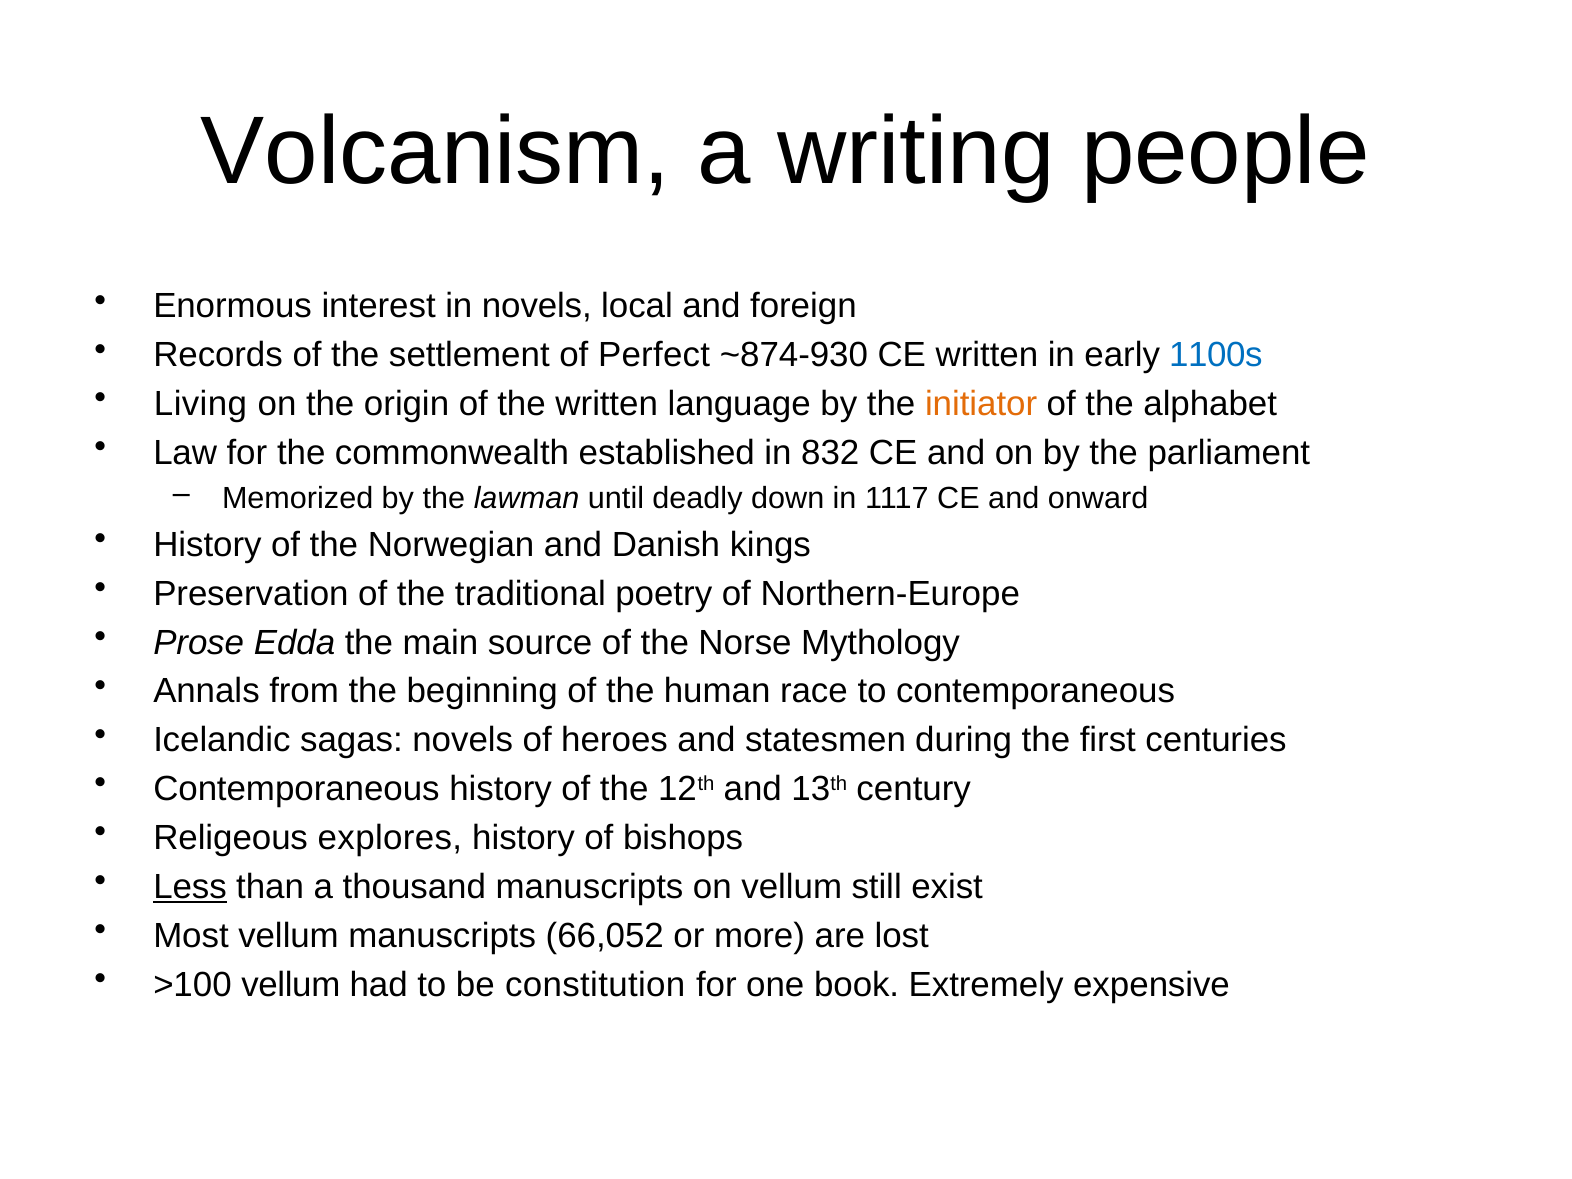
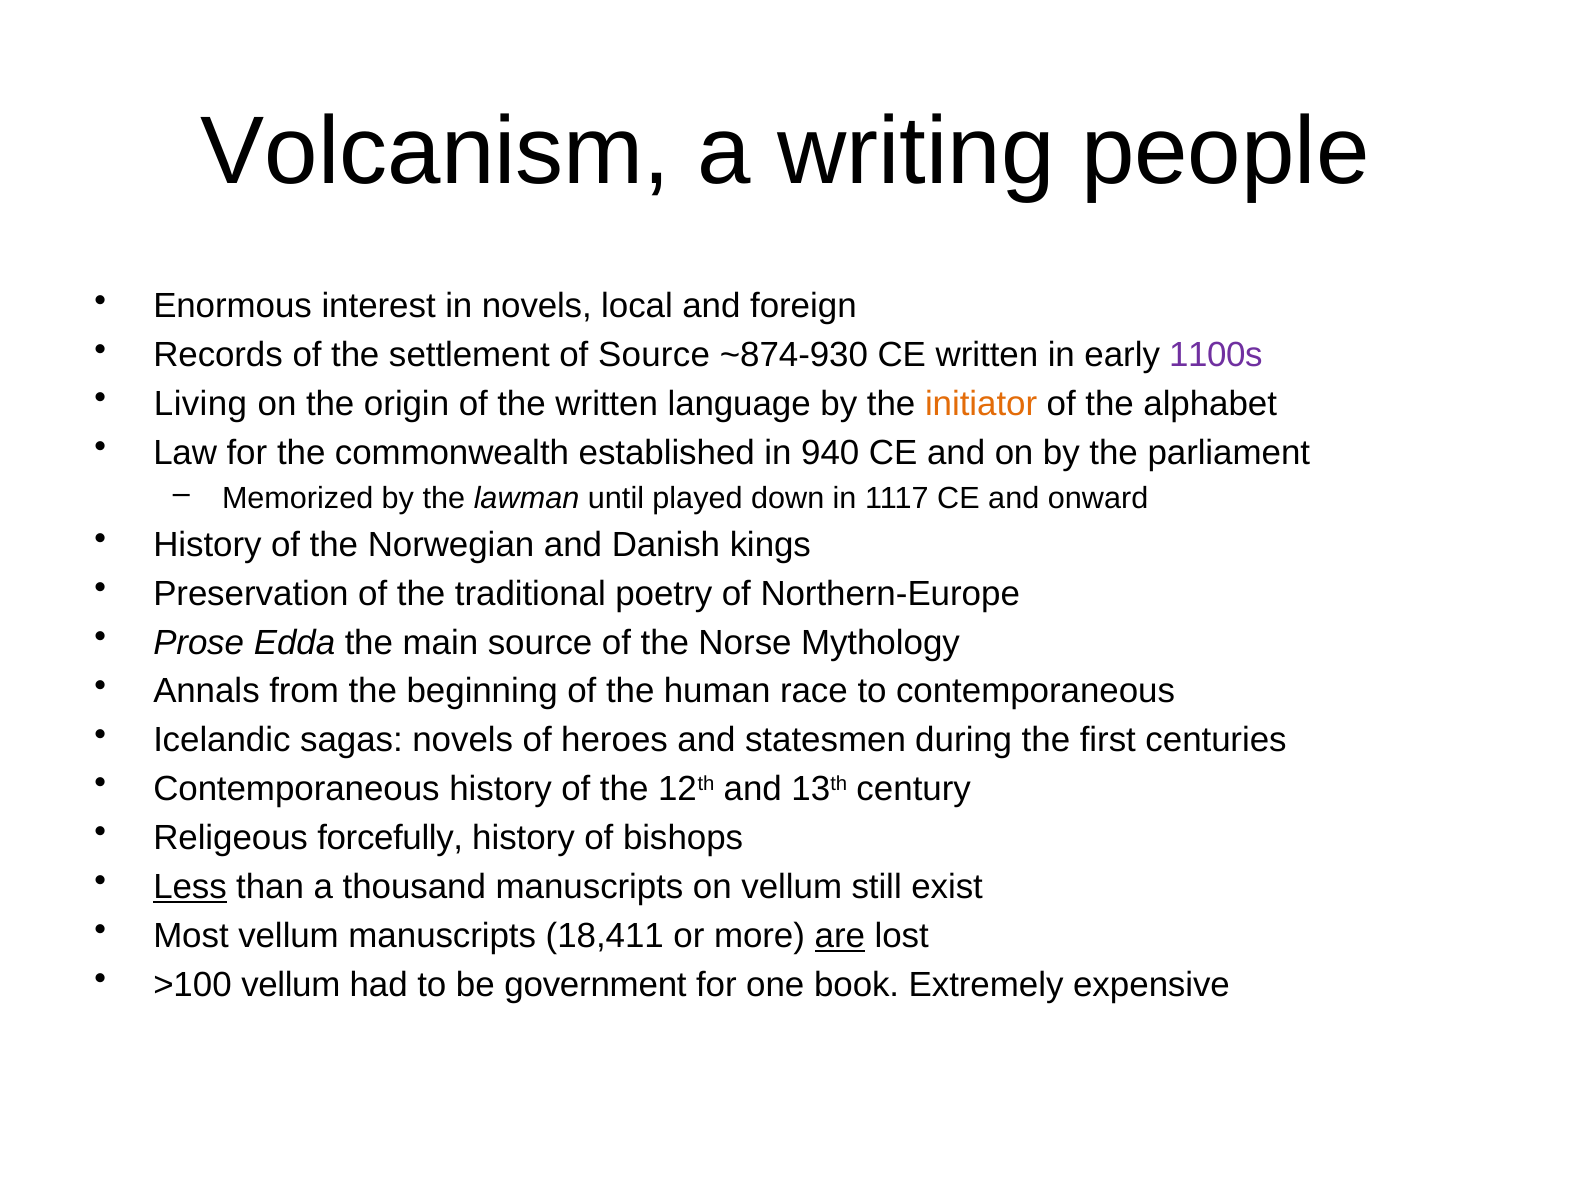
of Perfect: Perfect -> Source
1100s colour: blue -> purple
832: 832 -> 940
deadly: deadly -> played
explores: explores -> forcefully
66,052: 66,052 -> 18,411
are underline: none -> present
constitution: constitution -> government
